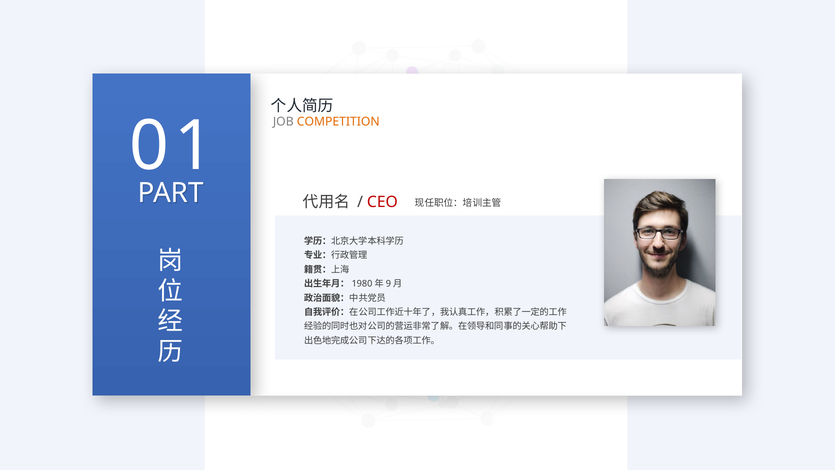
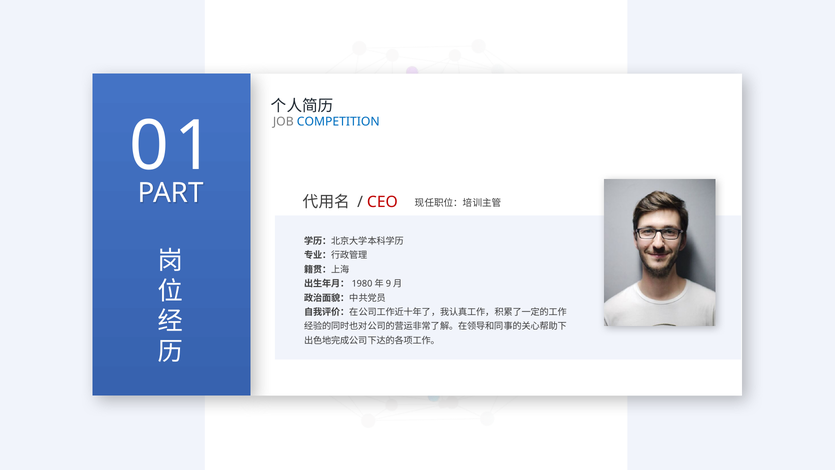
COMPETITION colour: orange -> blue
